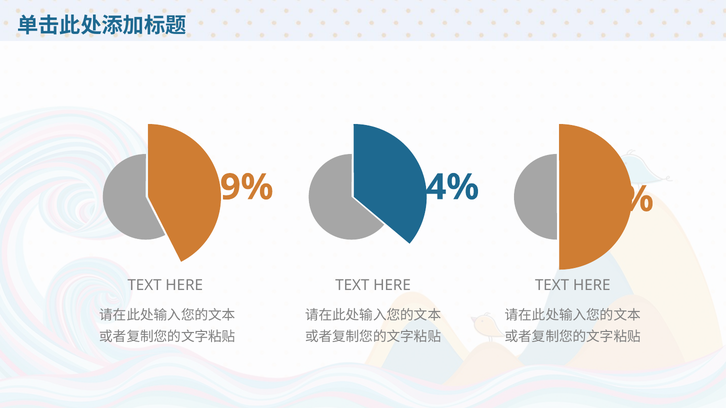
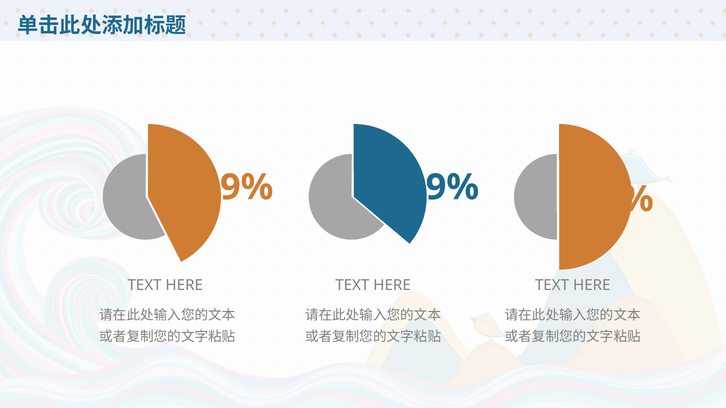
91.4%: 91.4% -> 91.9%
